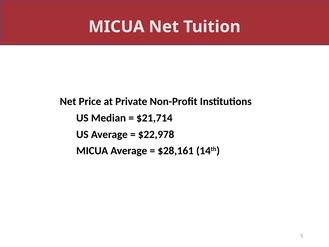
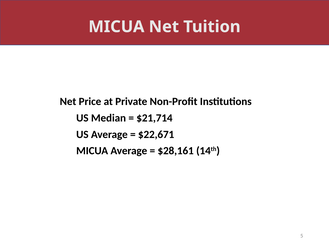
$22,978: $22,978 -> $22,671
